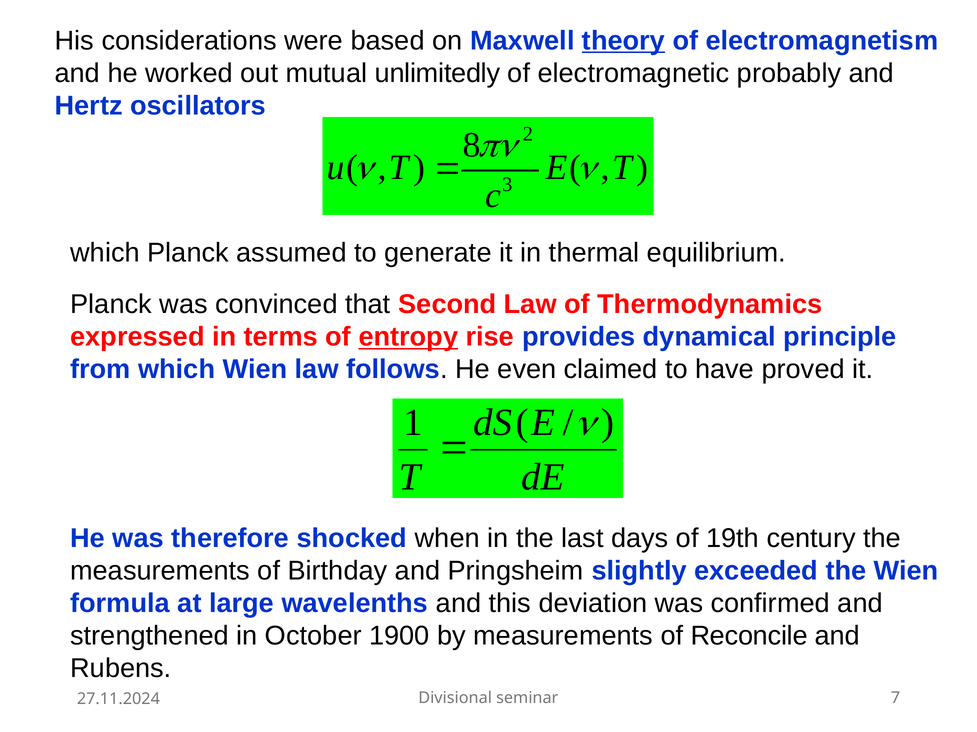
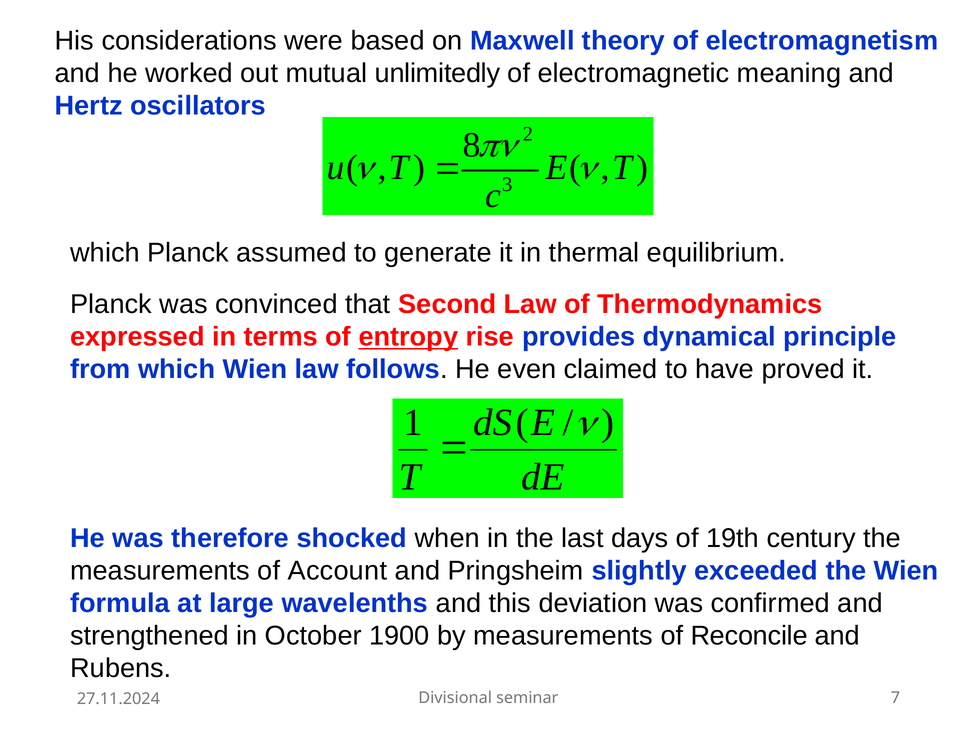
theory underline: present -> none
probably: probably -> meaning
Birthday: Birthday -> Account
